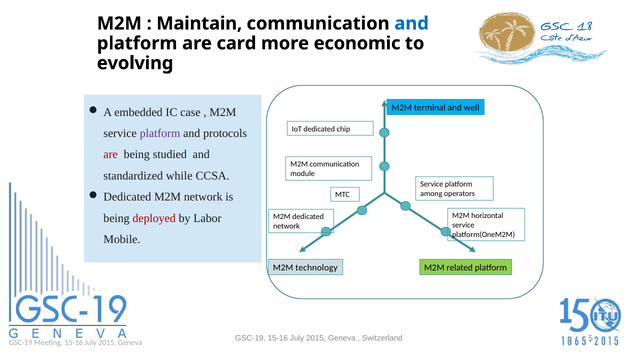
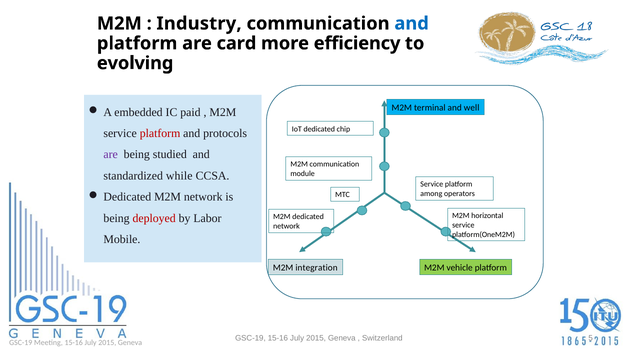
Maintain: Maintain -> Industry
economic: economic -> efficiency
case: case -> paid
platform at (160, 133) colour: purple -> red
are at (111, 155) colour: red -> purple
technology: technology -> integration
related: related -> vehicle
